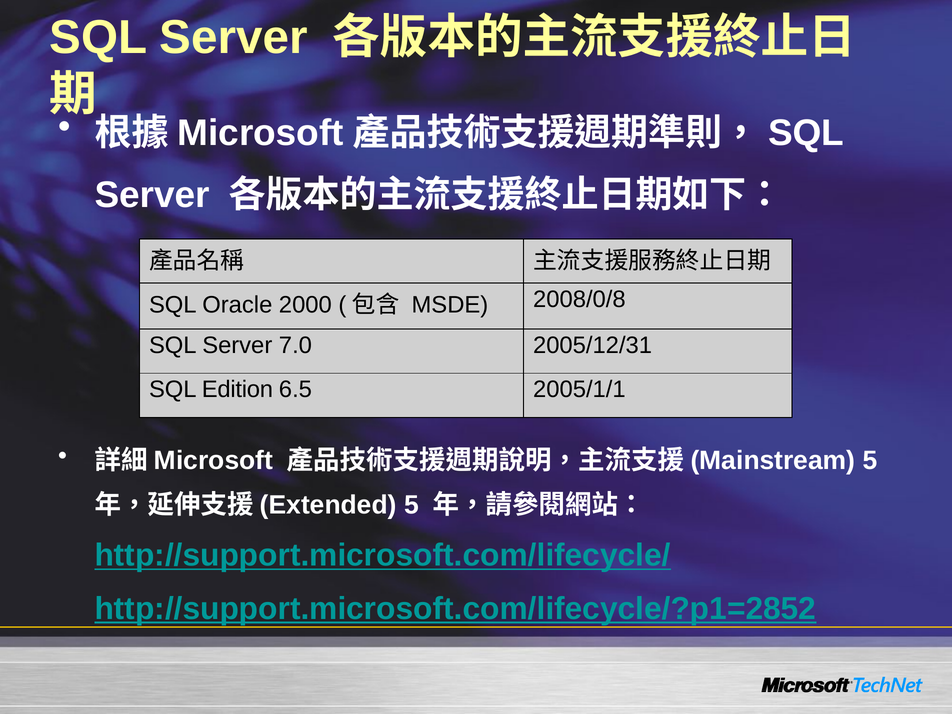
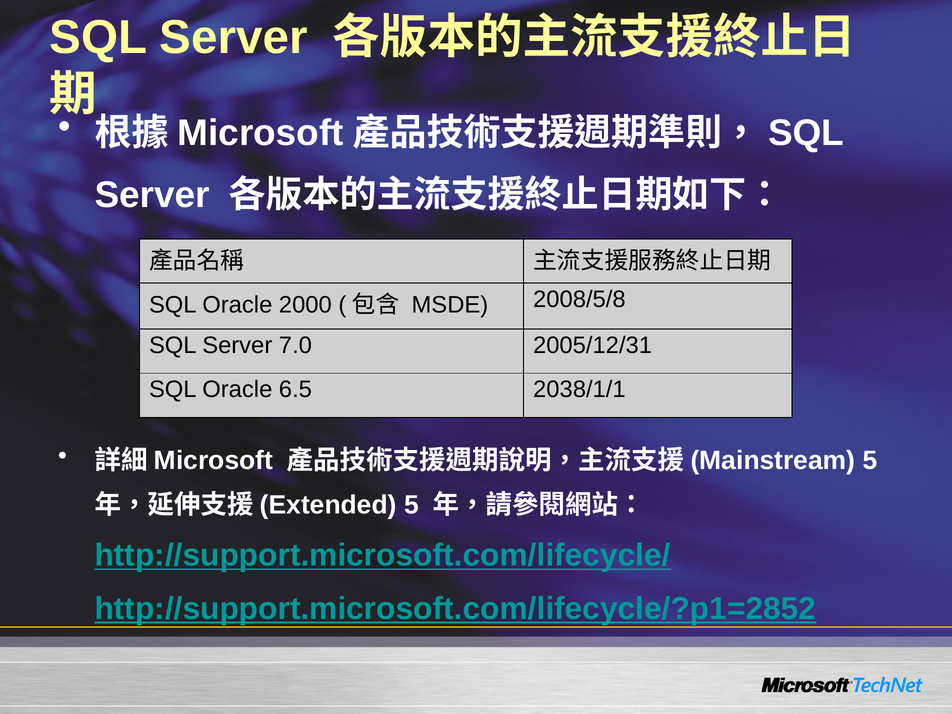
2008/0/8: 2008/0/8 -> 2008/5/8
Edition at (237, 389): Edition -> Oracle
2005/1/1: 2005/1/1 -> 2038/1/1
